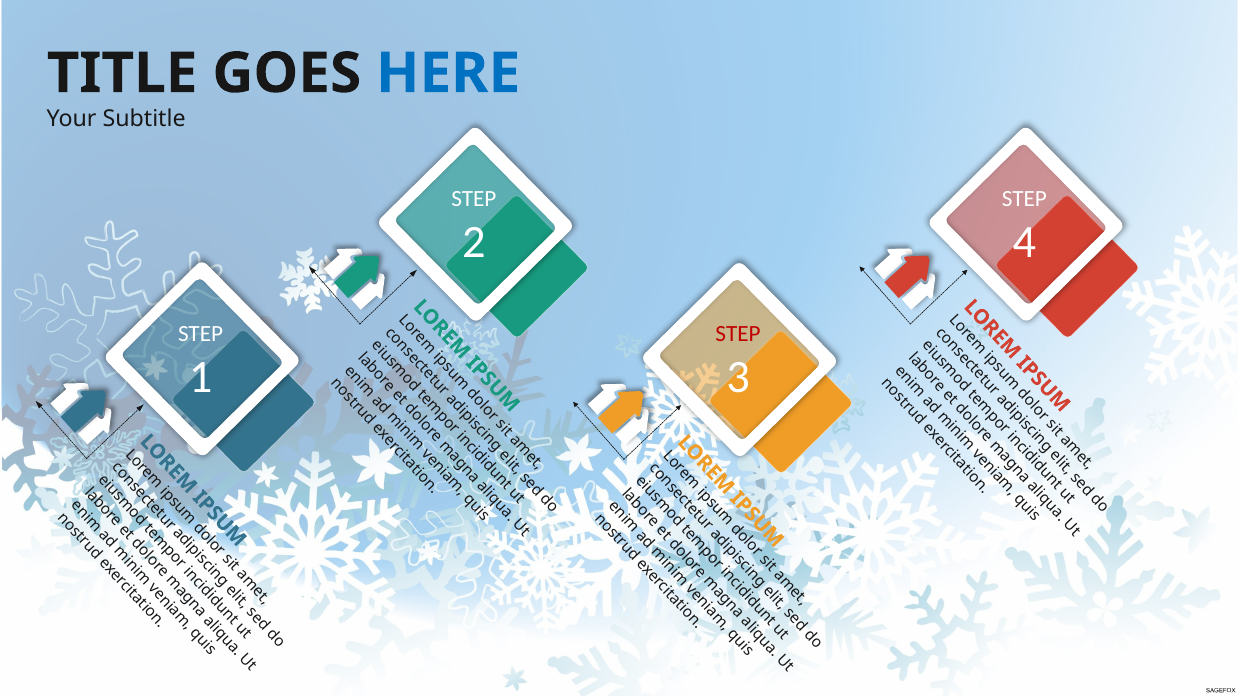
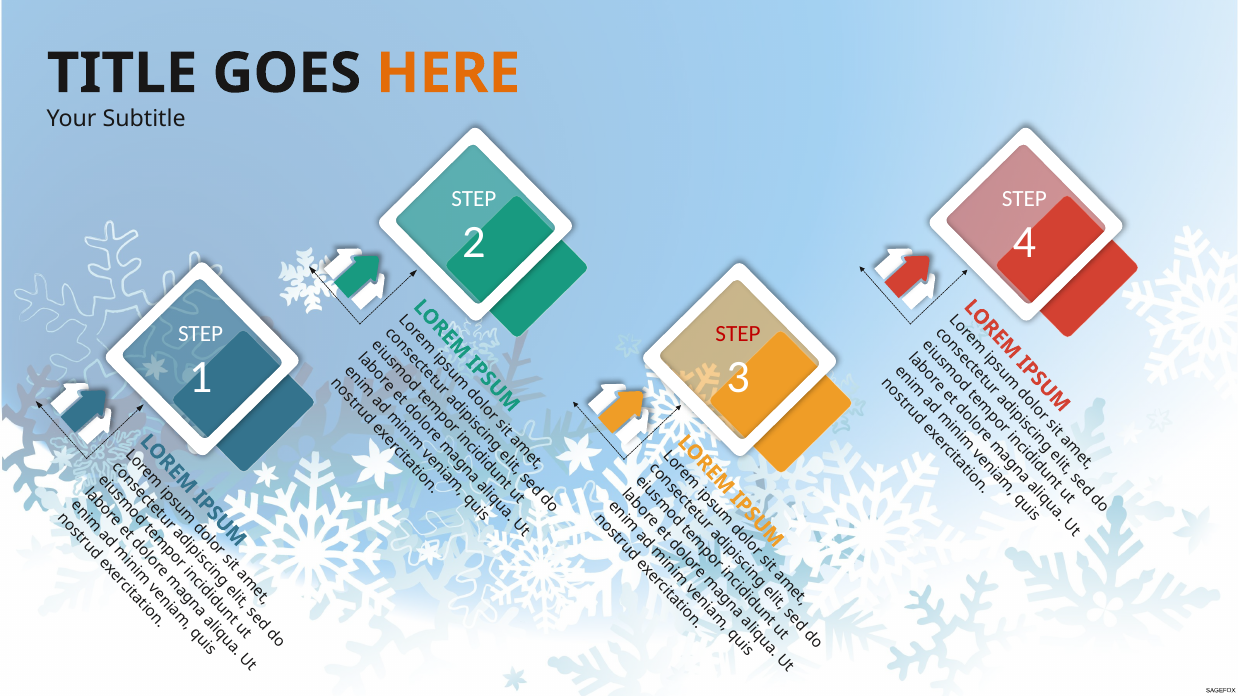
HERE colour: blue -> orange
